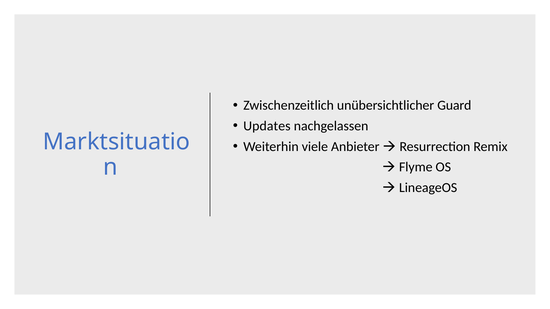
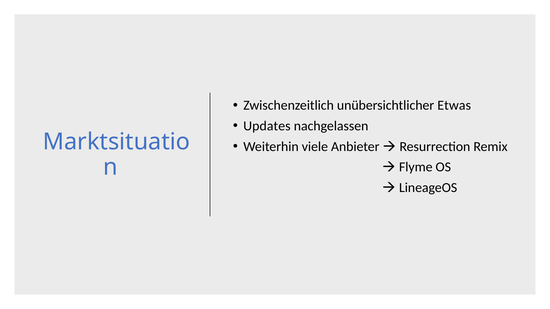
Guard: Guard -> Etwas
